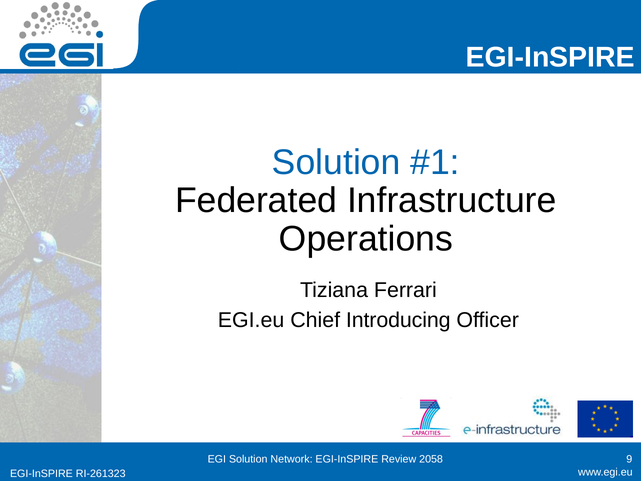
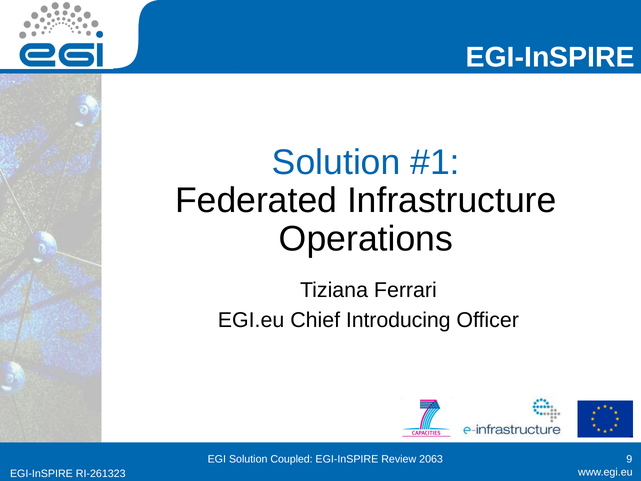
Network: Network -> Coupled
2058: 2058 -> 2063
